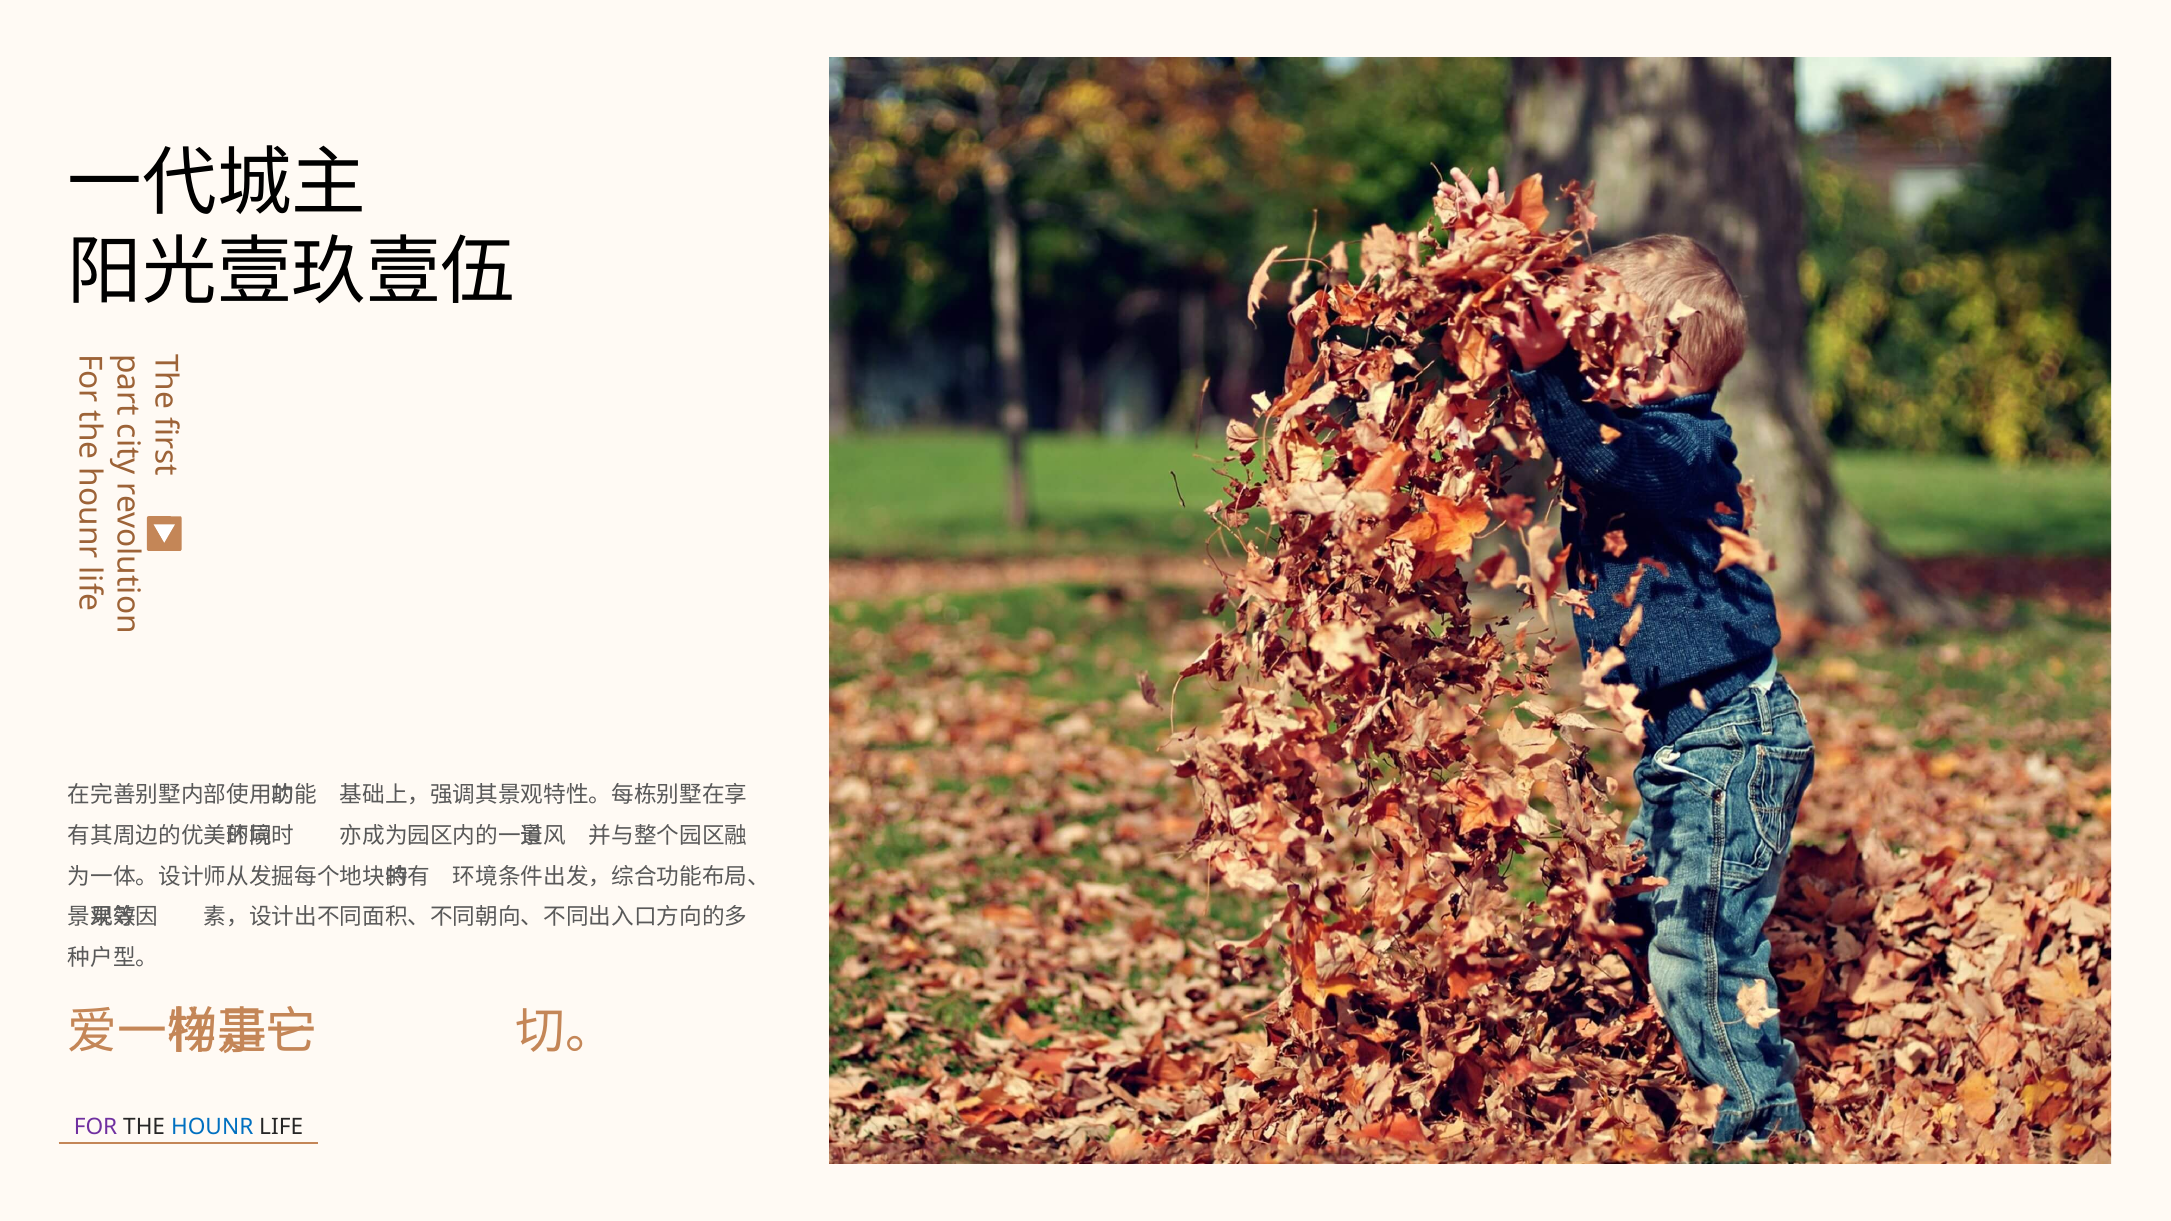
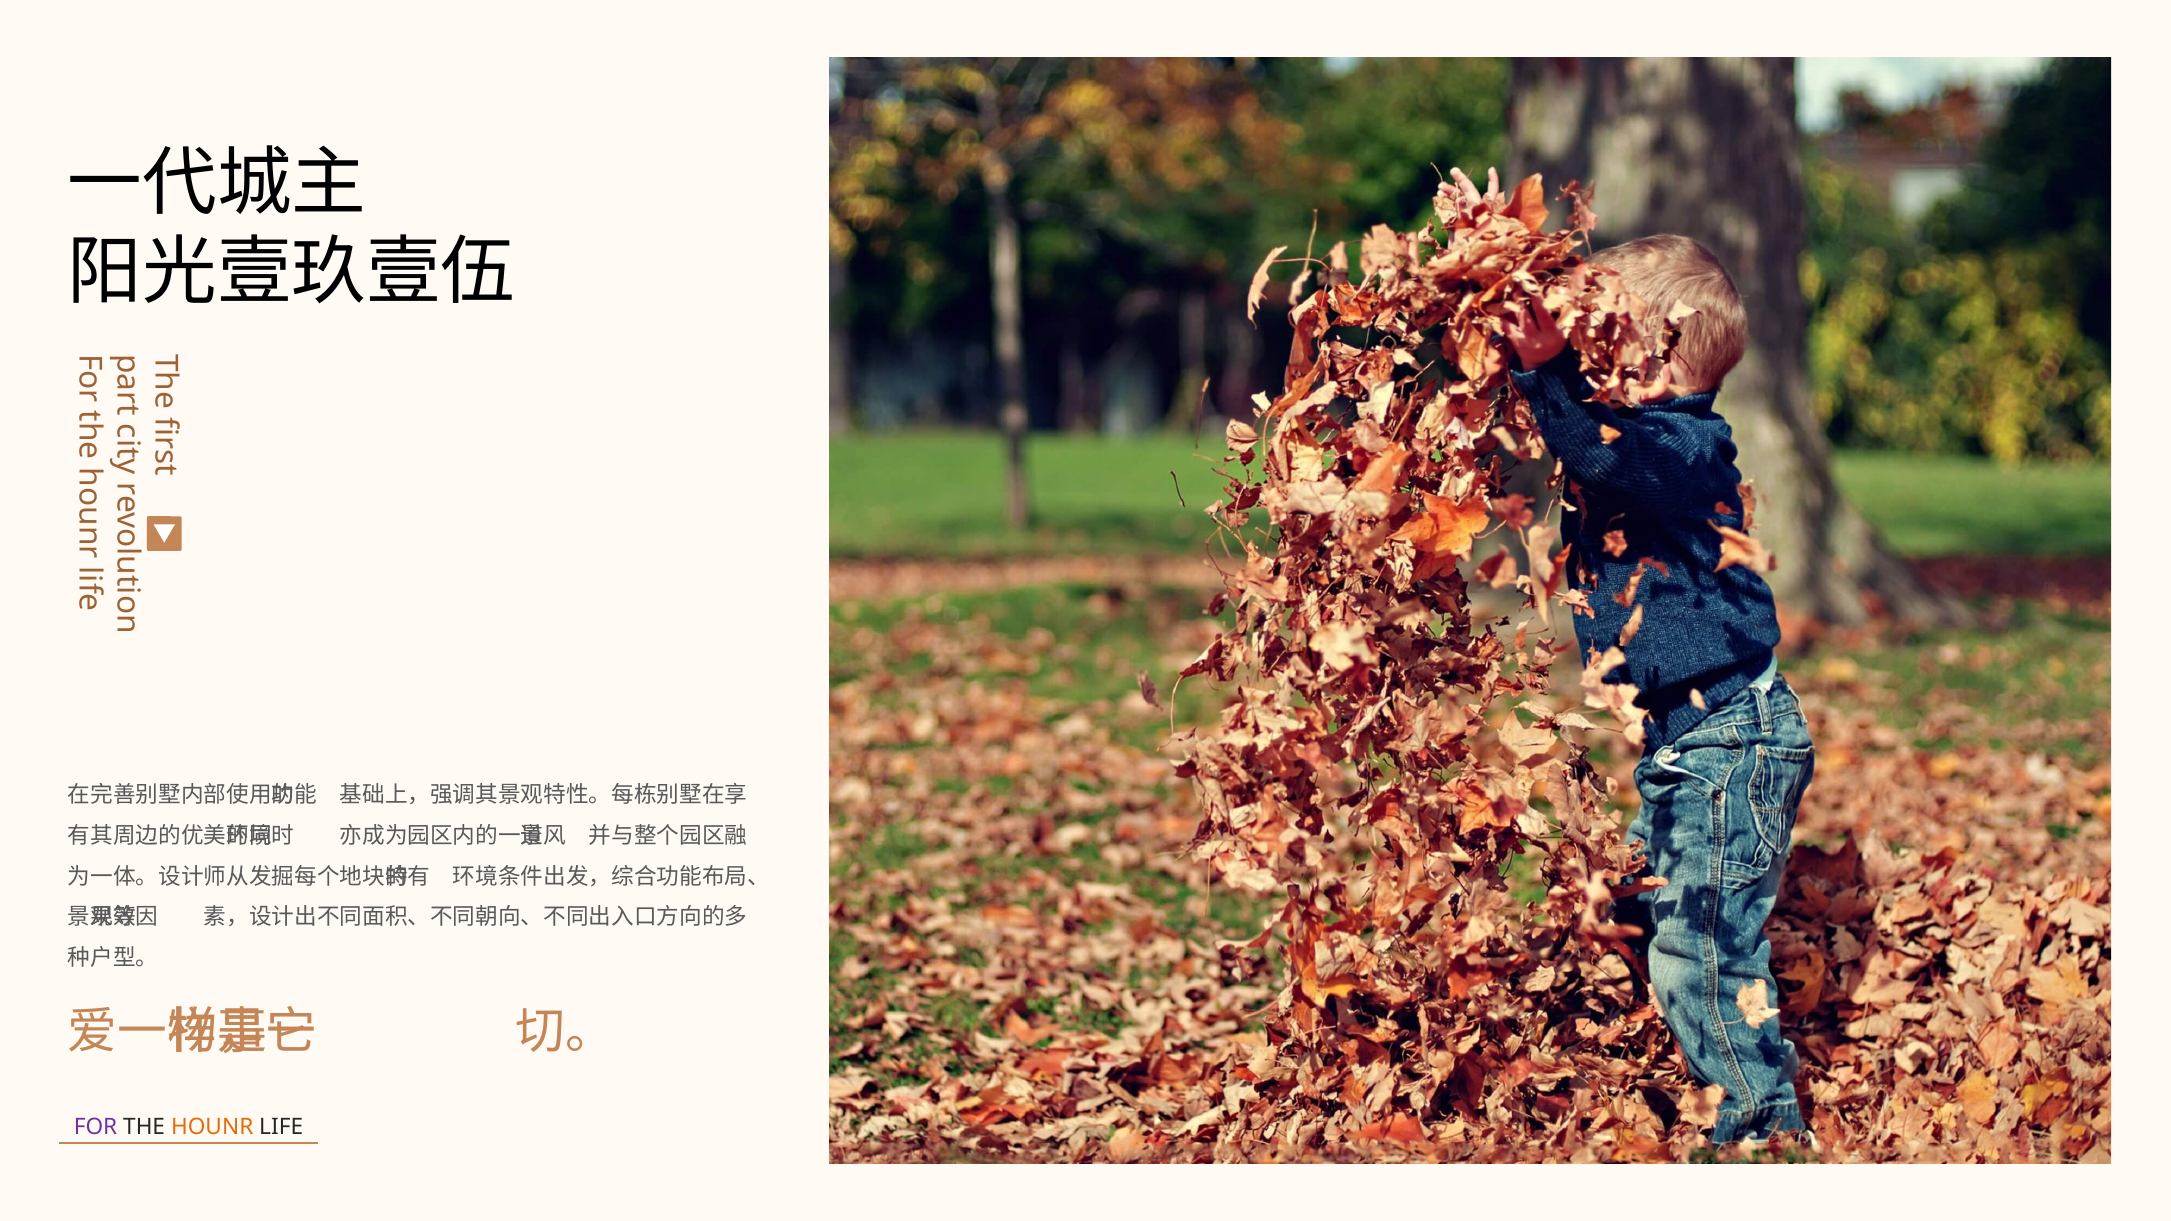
HOUNR colour: blue -> orange
